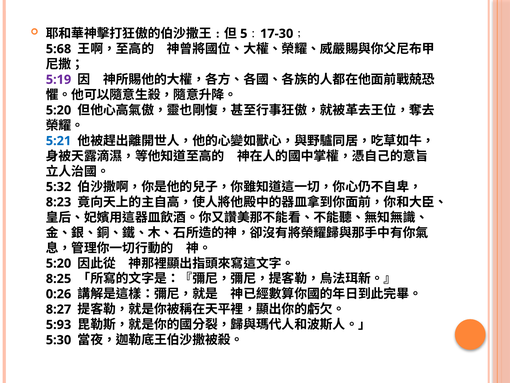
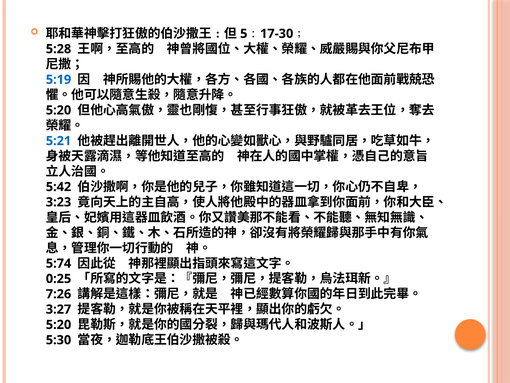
5:68: 5:68 -> 5:28
5:19 colour: purple -> blue
5:32: 5:32 -> 5:42
8:23: 8:23 -> 3:23
5:20 at (59, 263): 5:20 -> 5:74
8:25: 8:25 -> 0:25
0:26: 0:26 -> 7:26
8:27: 8:27 -> 3:27
5:93 at (59, 324): 5:93 -> 5:20
